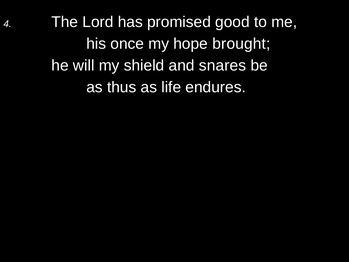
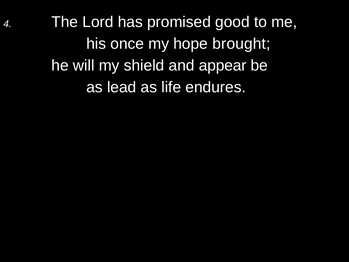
snares: snares -> appear
thus: thus -> lead
